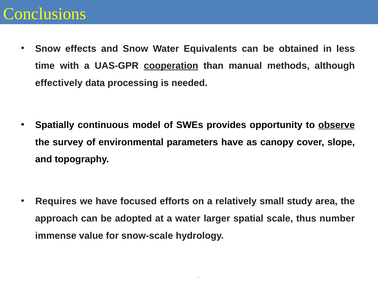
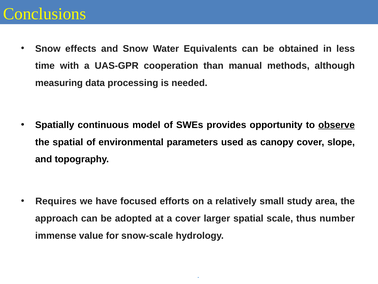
cooperation underline: present -> none
effectively: effectively -> measuring
the survey: survey -> spatial
parameters have: have -> used
a water: water -> cover
